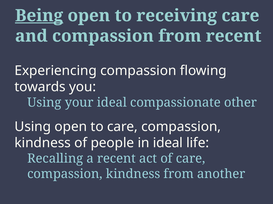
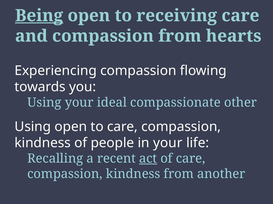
from recent: recent -> hearts
in ideal: ideal -> your
act underline: none -> present
